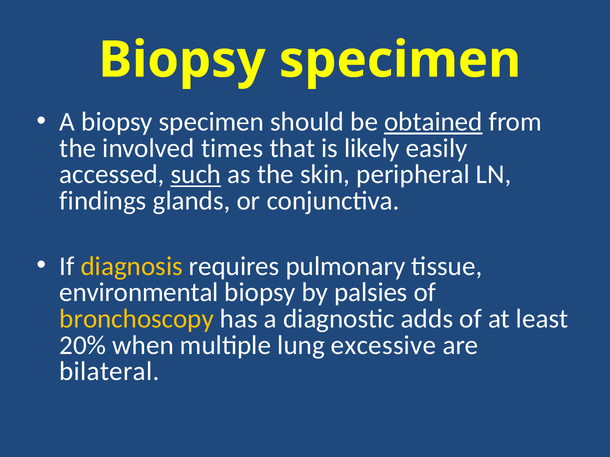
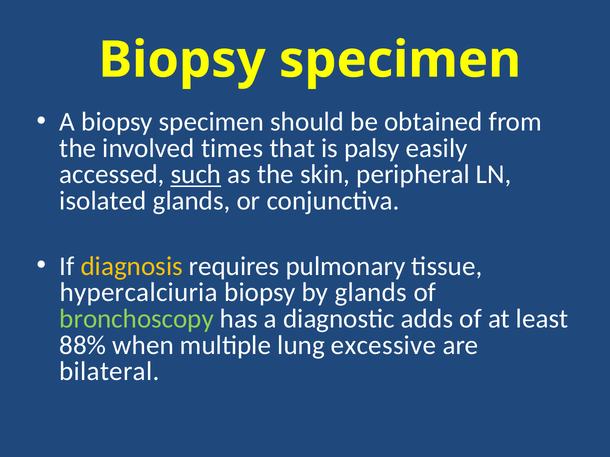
obtained underline: present -> none
likely: likely -> palsy
findings: findings -> isolated
environmental: environmental -> hypercalciuria
by palsies: palsies -> glands
bronchoscopy colour: yellow -> light green
20%: 20% -> 88%
